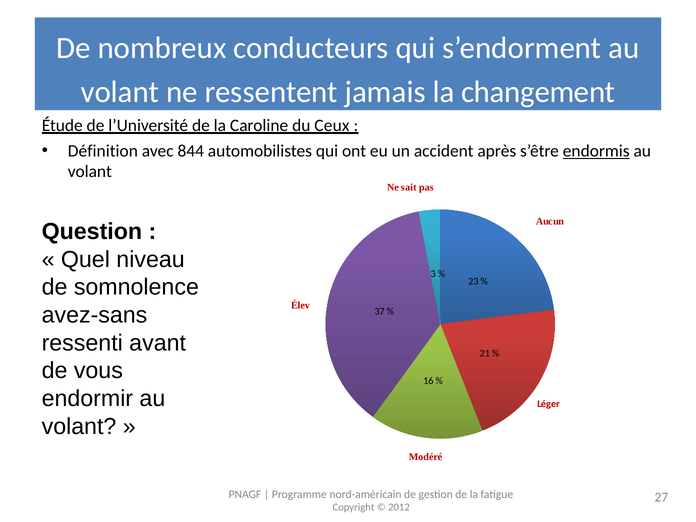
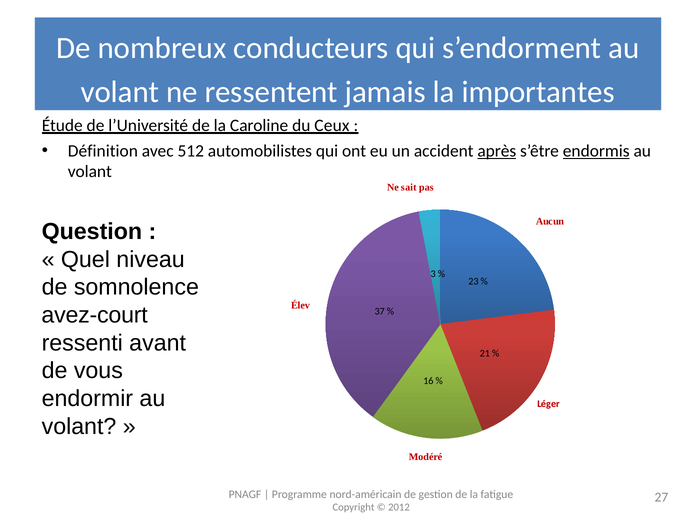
changement: changement -> importantes
844: 844 -> 512
après underline: none -> present
avez-sans: avez-sans -> avez-court
